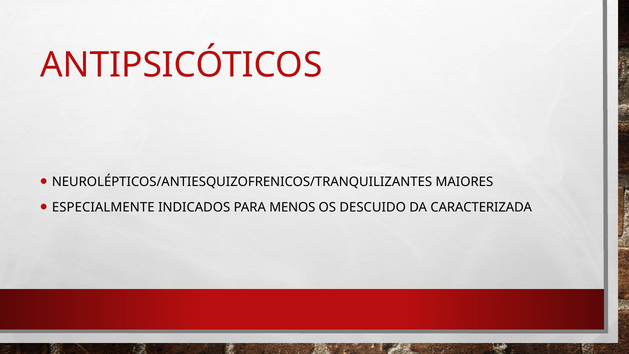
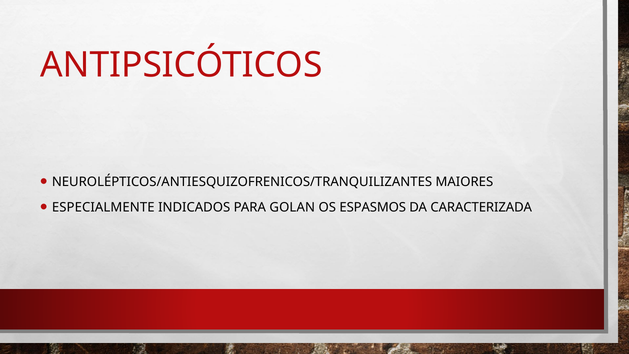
MENOS: MENOS -> GOLAN
DESCUIDO: DESCUIDO -> ESPASMOS
